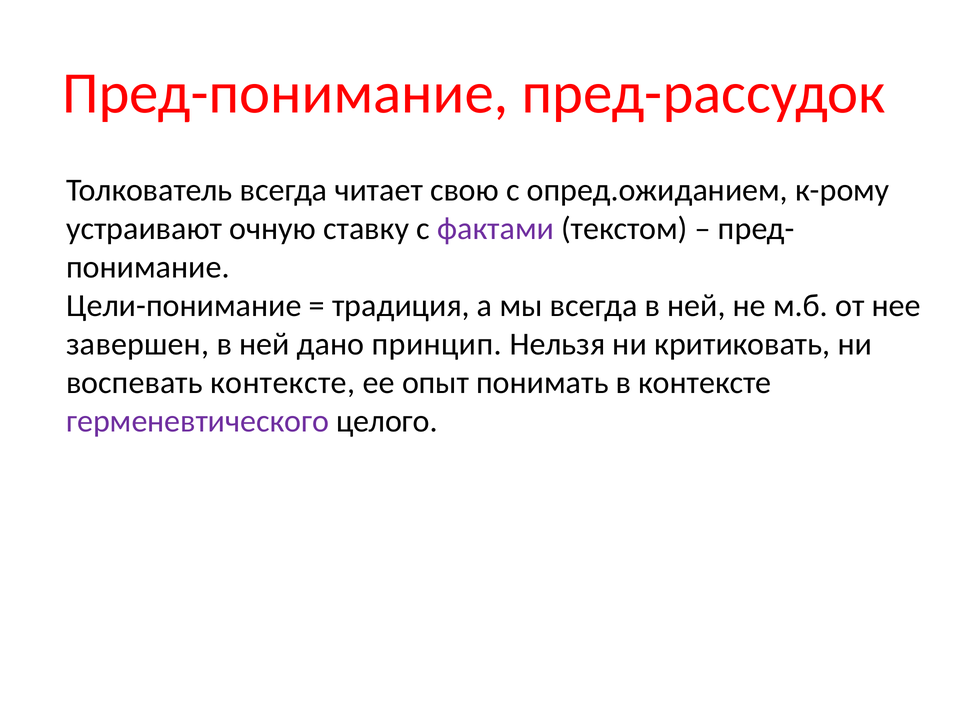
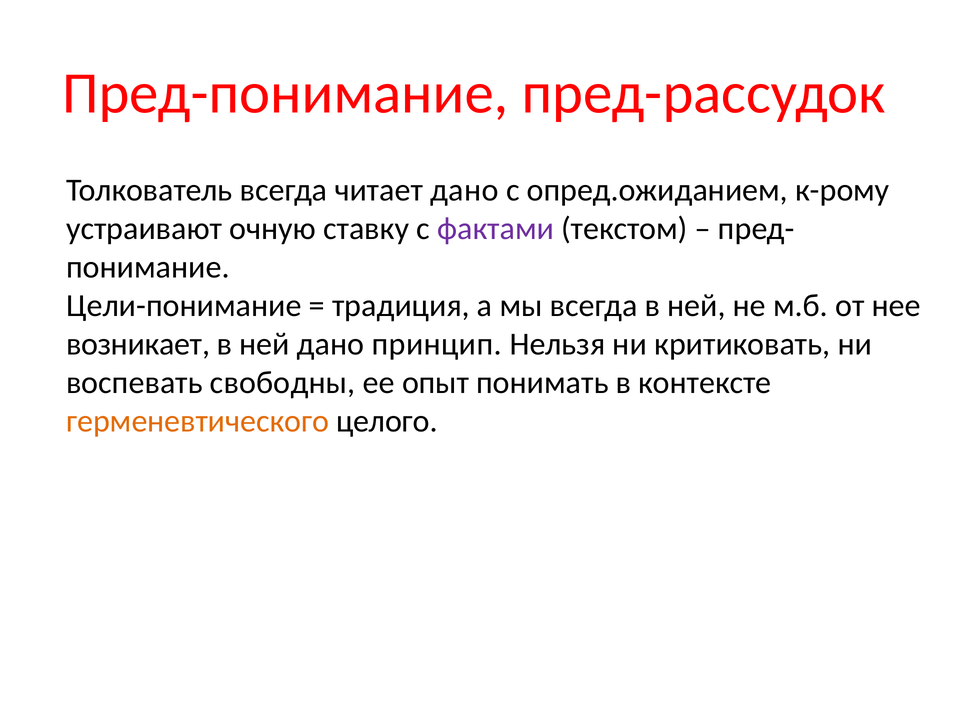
читает свою: свою -> дано
завершен: завершен -> возникает
воспевать контексте: контексте -> свободны
герменевтического colour: purple -> orange
